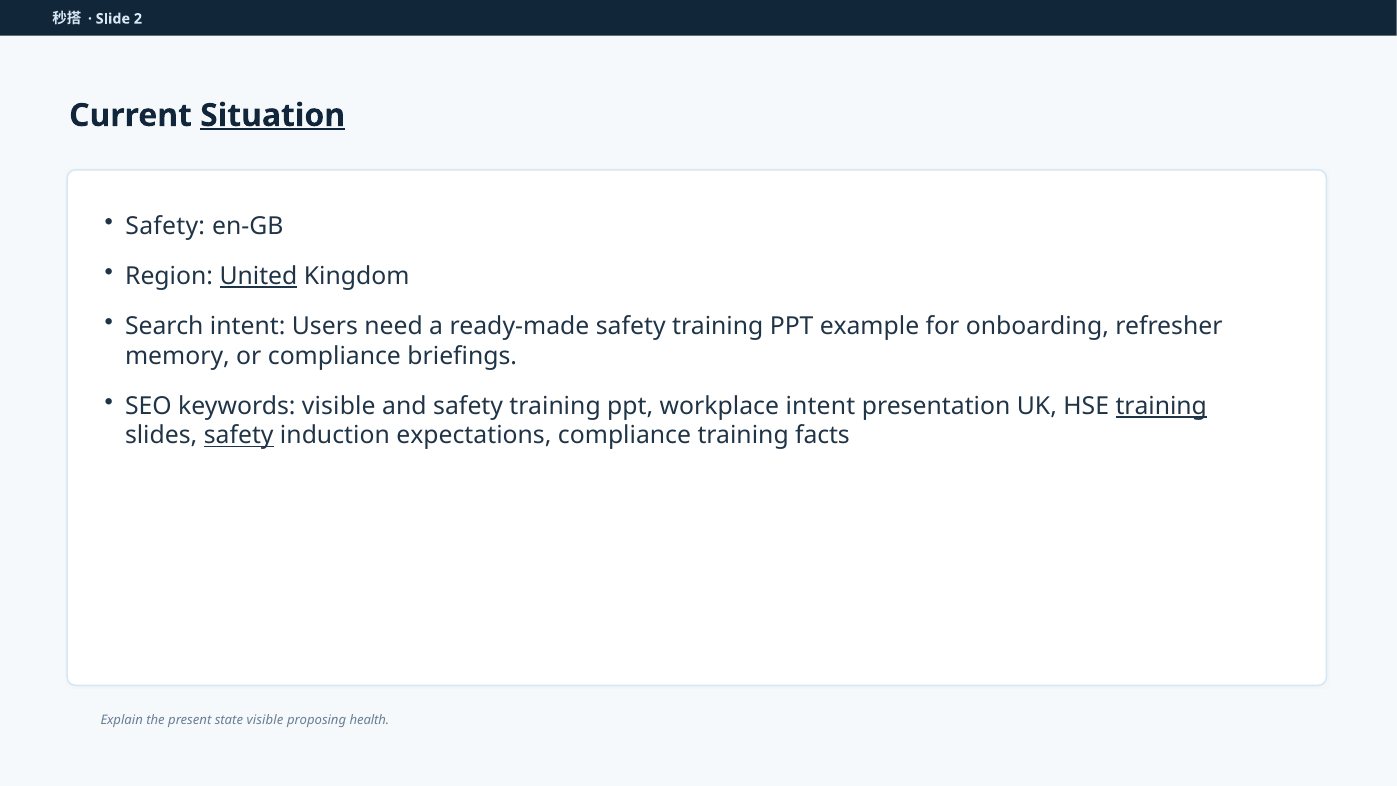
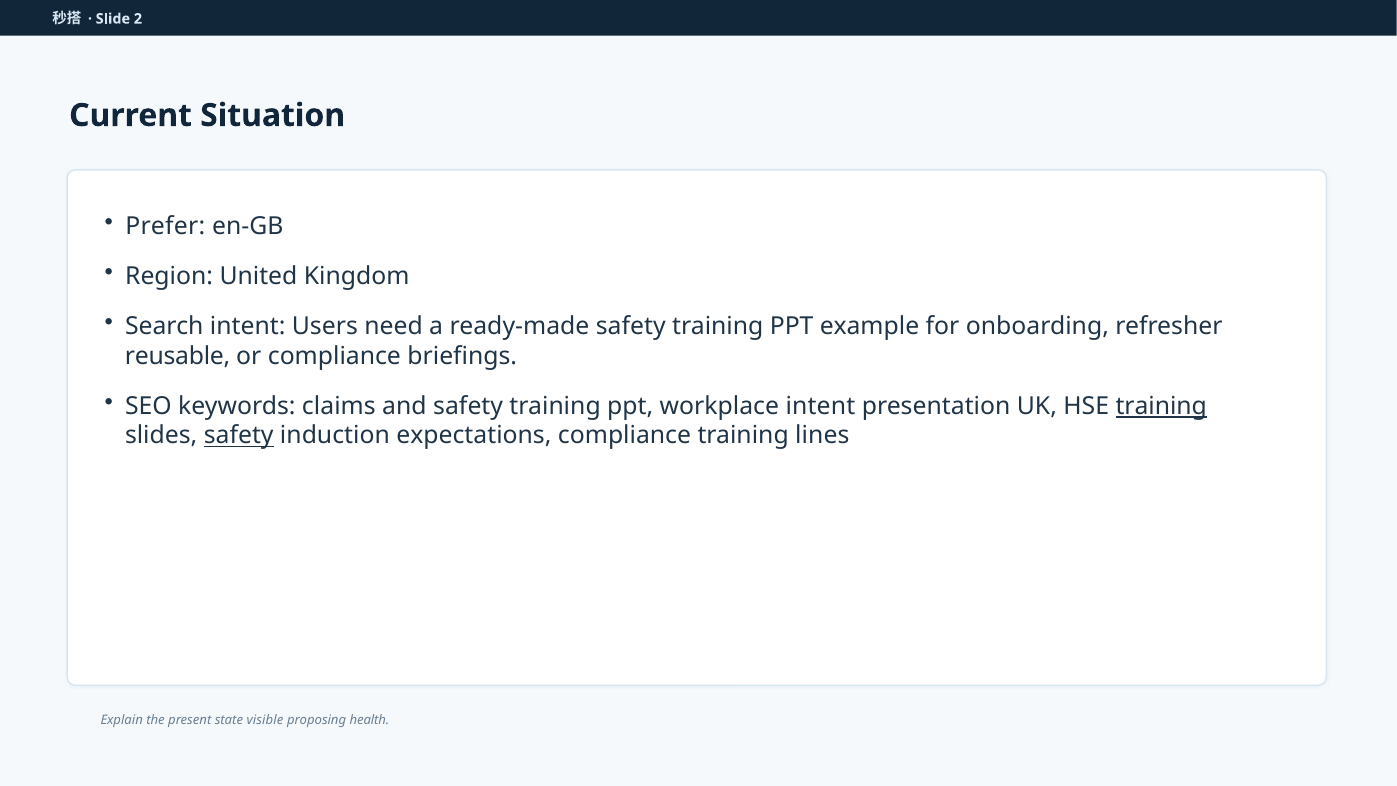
Situation underline: present -> none
Safety at (165, 226): Safety -> Prefer
United underline: present -> none
memory: memory -> reusable
keywords visible: visible -> claims
facts: facts -> lines
